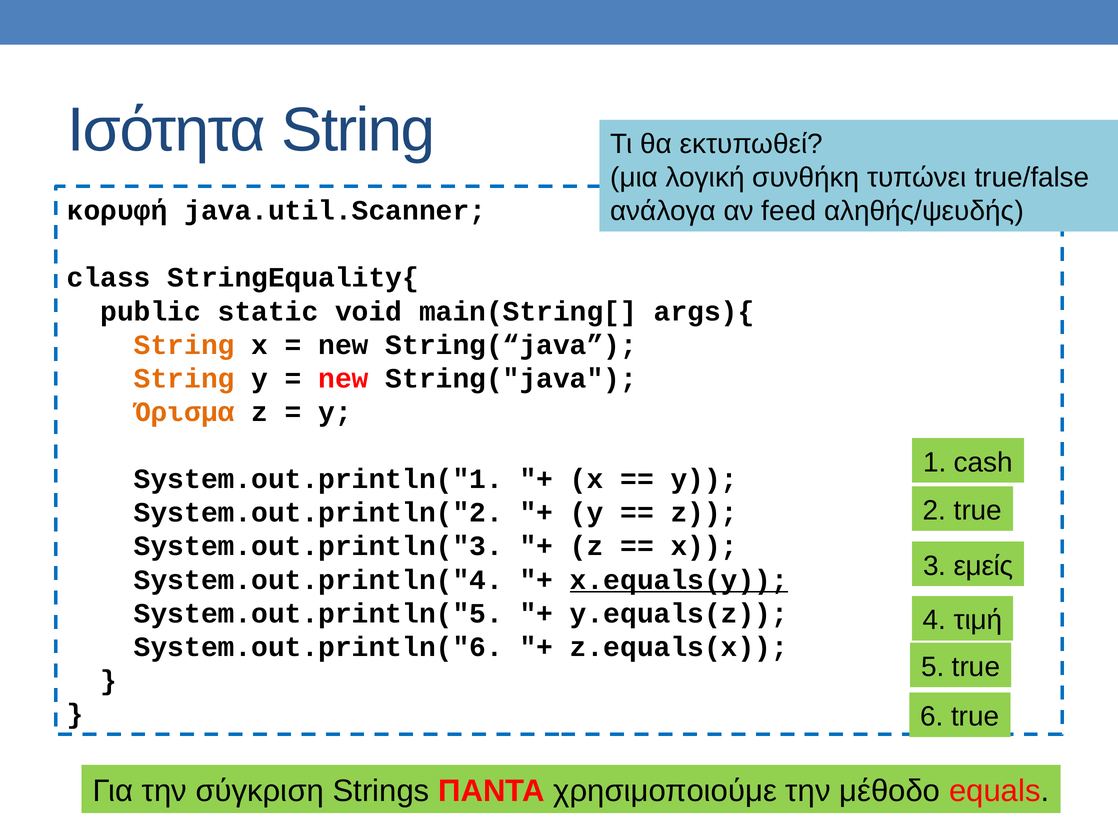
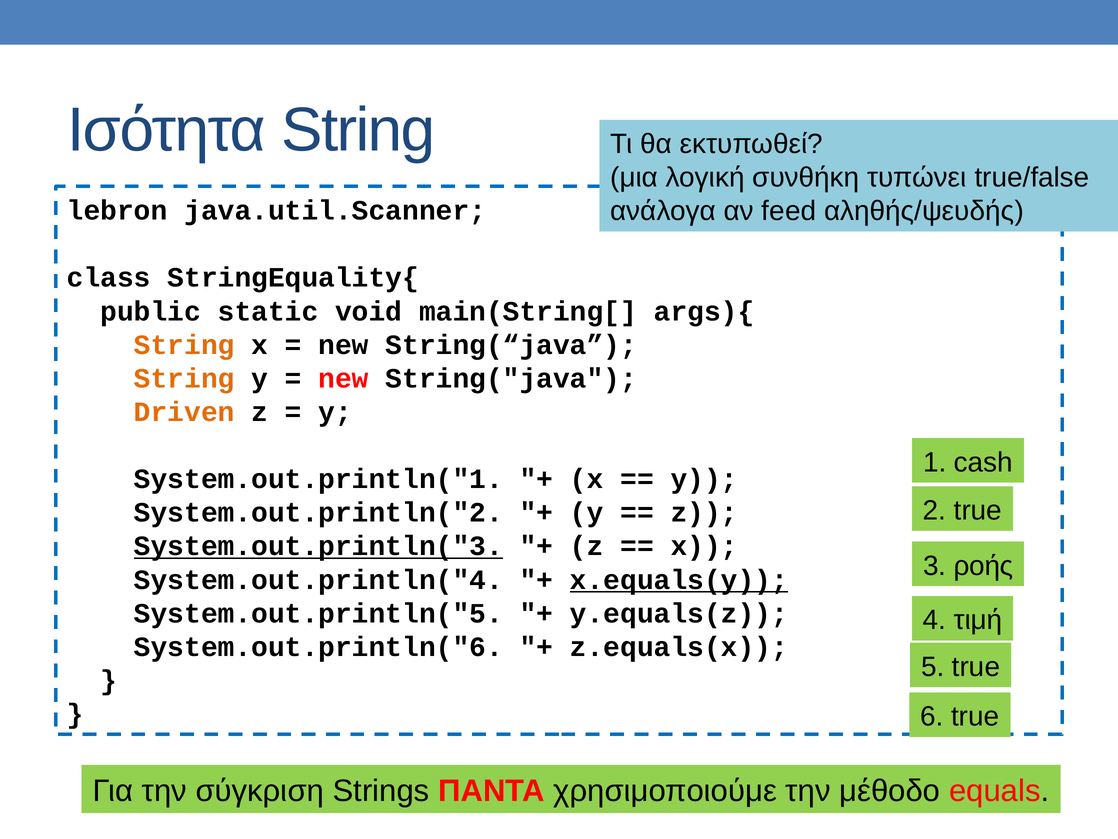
κορυφή: κορυφή -> lebron
Όρισμα: Όρισμα -> Driven
System.out.println("3 underline: none -> present
εμείς: εμείς -> ροής
